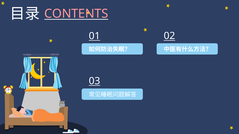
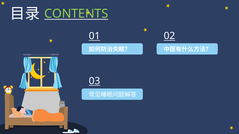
CONTENTS colour: pink -> light green
